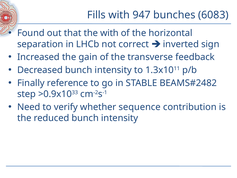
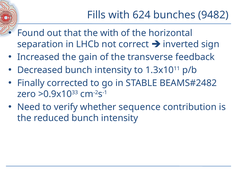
947: 947 -> 624
6083: 6083 -> 9482
reference: reference -> corrected
step: step -> zero
